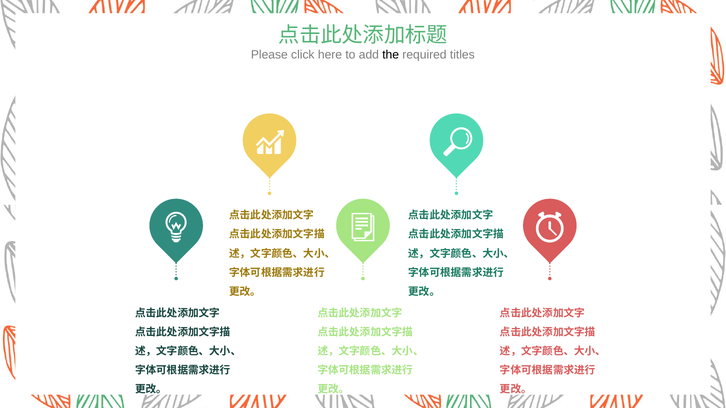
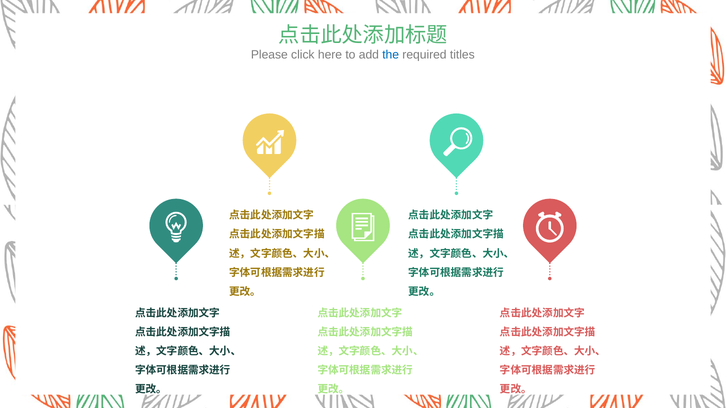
the colour: black -> blue
